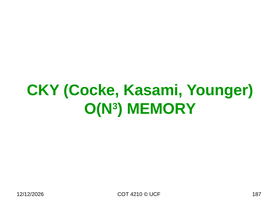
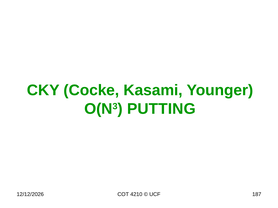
MEMORY: MEMORY -> PUTTING
